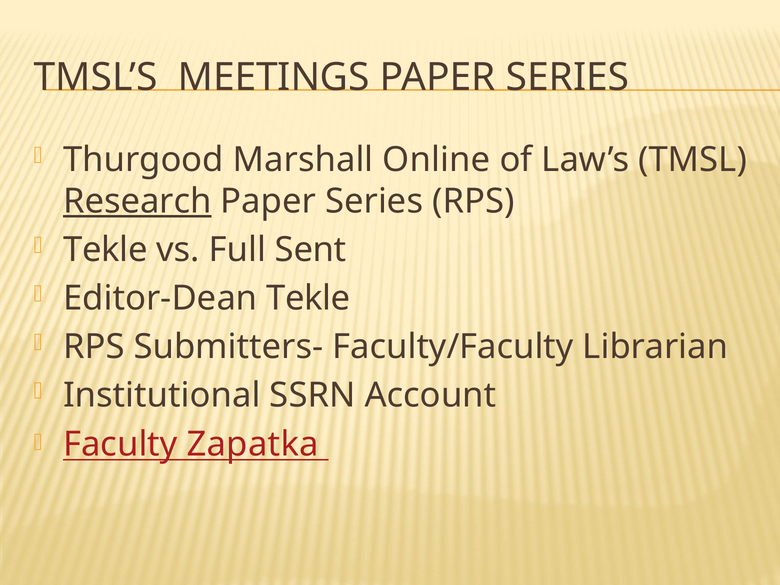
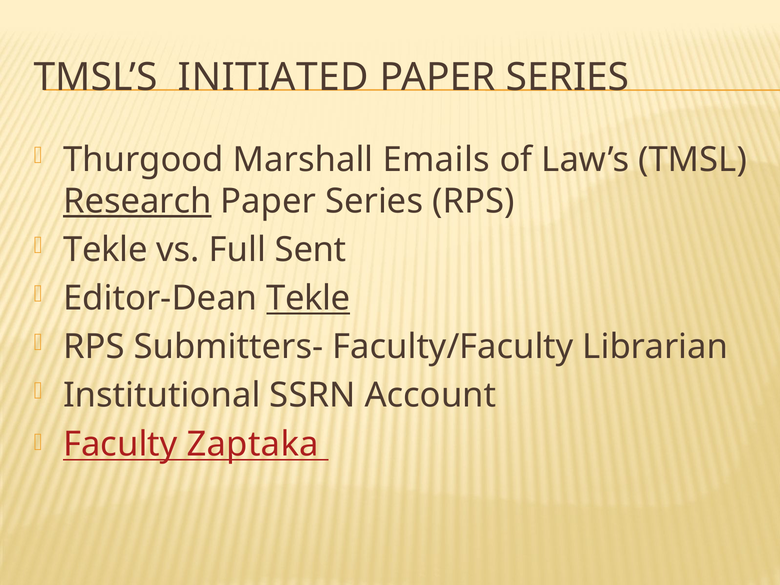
MEETINGS: MEETINGS -> INITIATED
Online: Online -> Emails
Tekle at (308, 298) underline: none -> present
Zapatka: Zapatka -> Zaptaka
